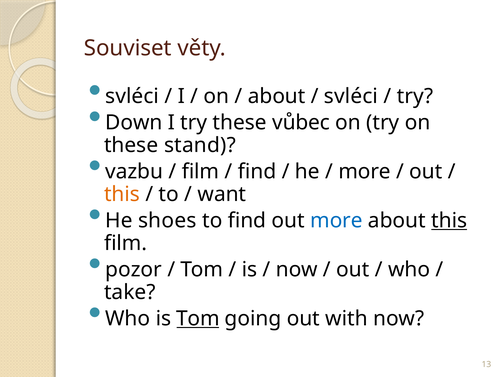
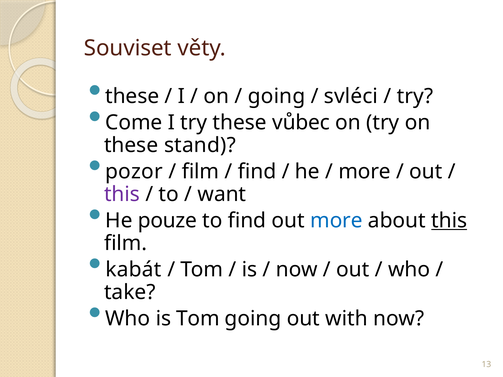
svléci at (132, 96): svléci -> these
about at (277, 96): about -> going
Down: Down -> Come
vazbu: vazbu -> pozor
this at (122, 194) colour: orange -> purple
shoes: shoes -> pouze
pozor: pozor -> kabát
Tom at (198, 319) underline: present -> none
